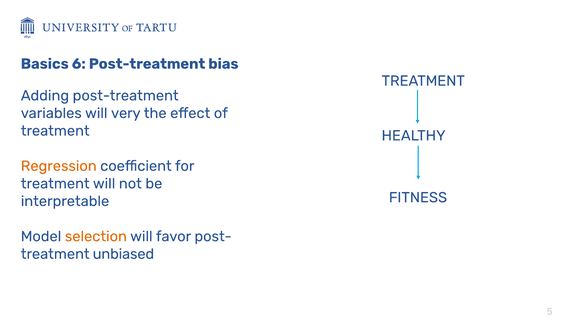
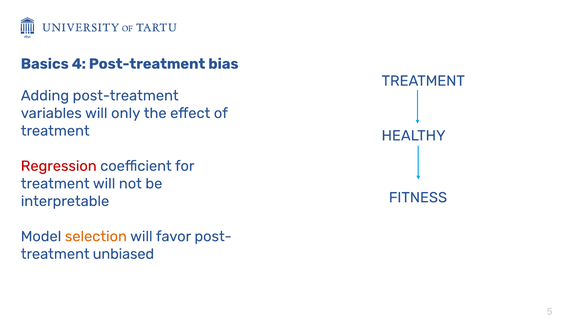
6: 6 -> 4
very: very -> only
Regression colour: orange -> red
